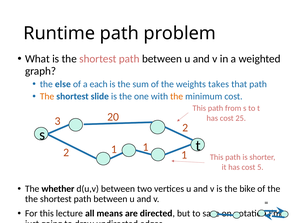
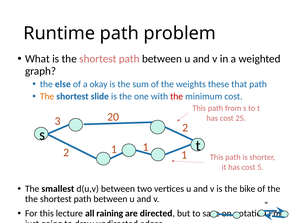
each: each -> okay
takes: takes -> these
the at (177, 96) colour: orange -> red
whether: whether -> smallest
means: means -> raining
